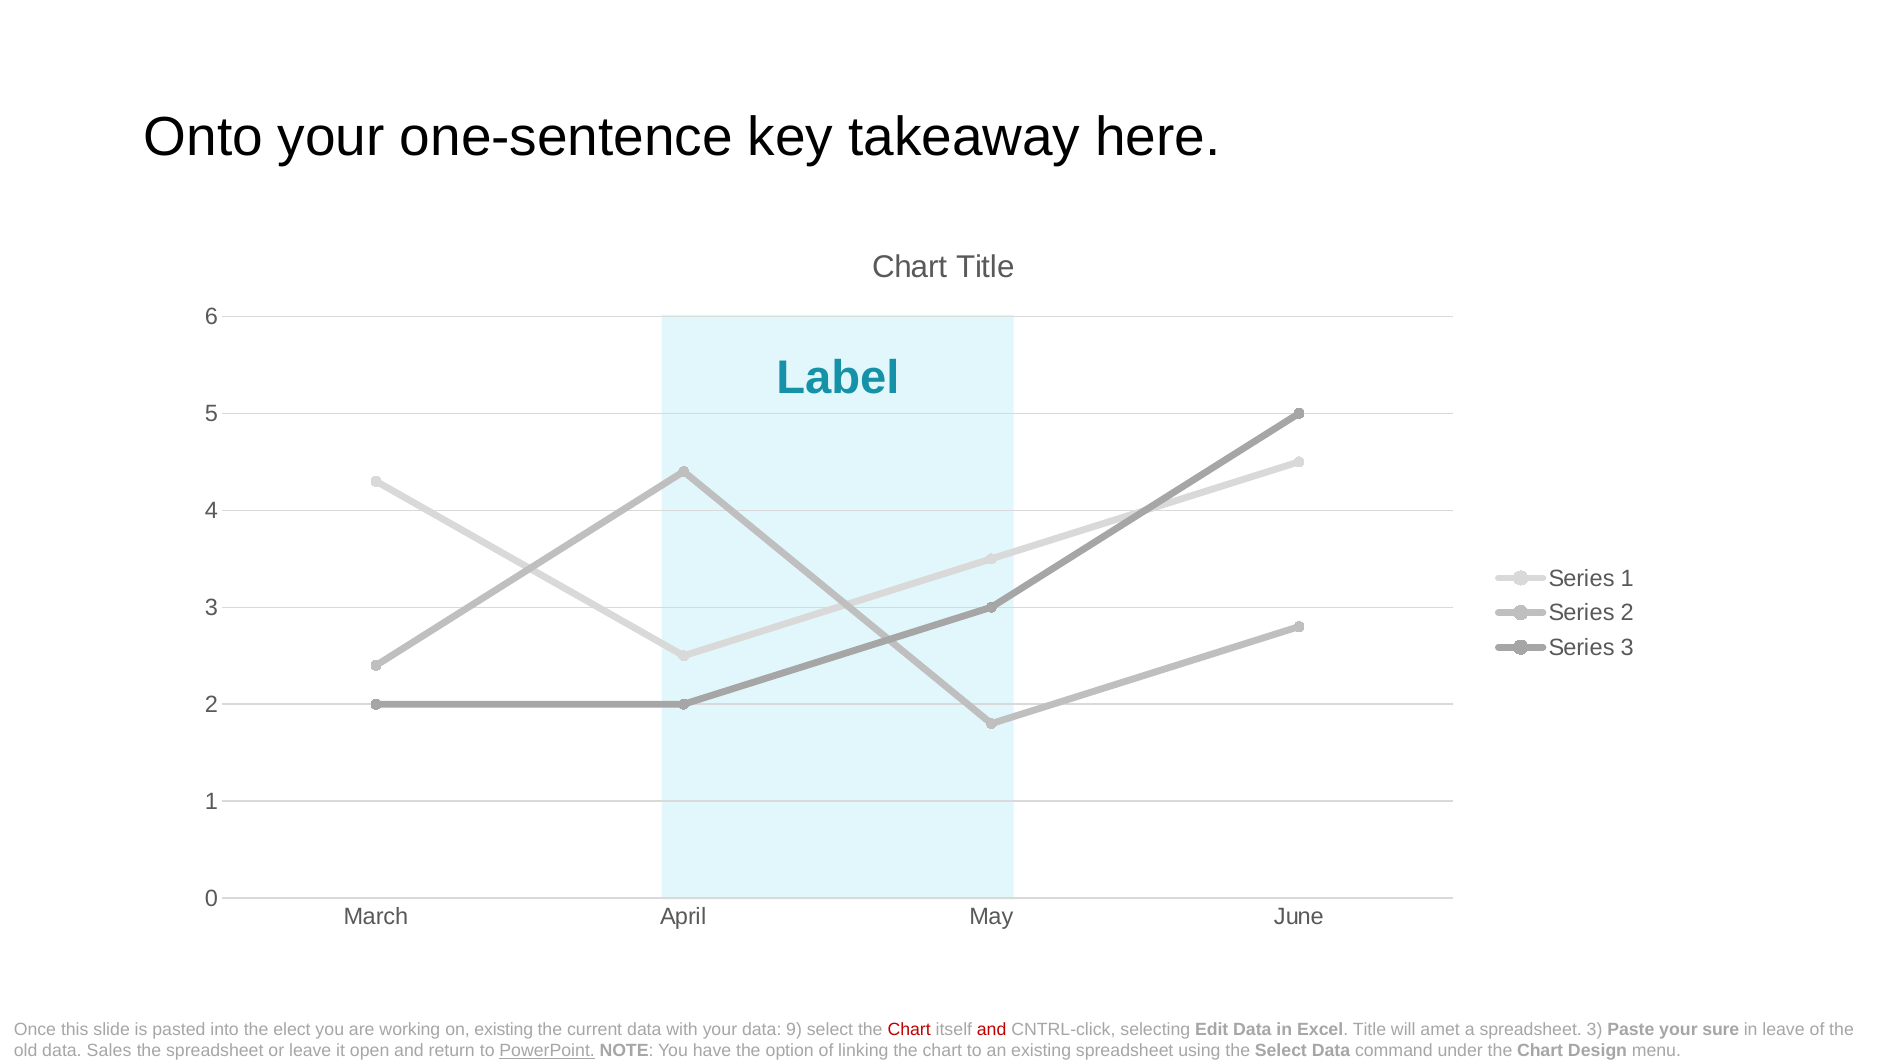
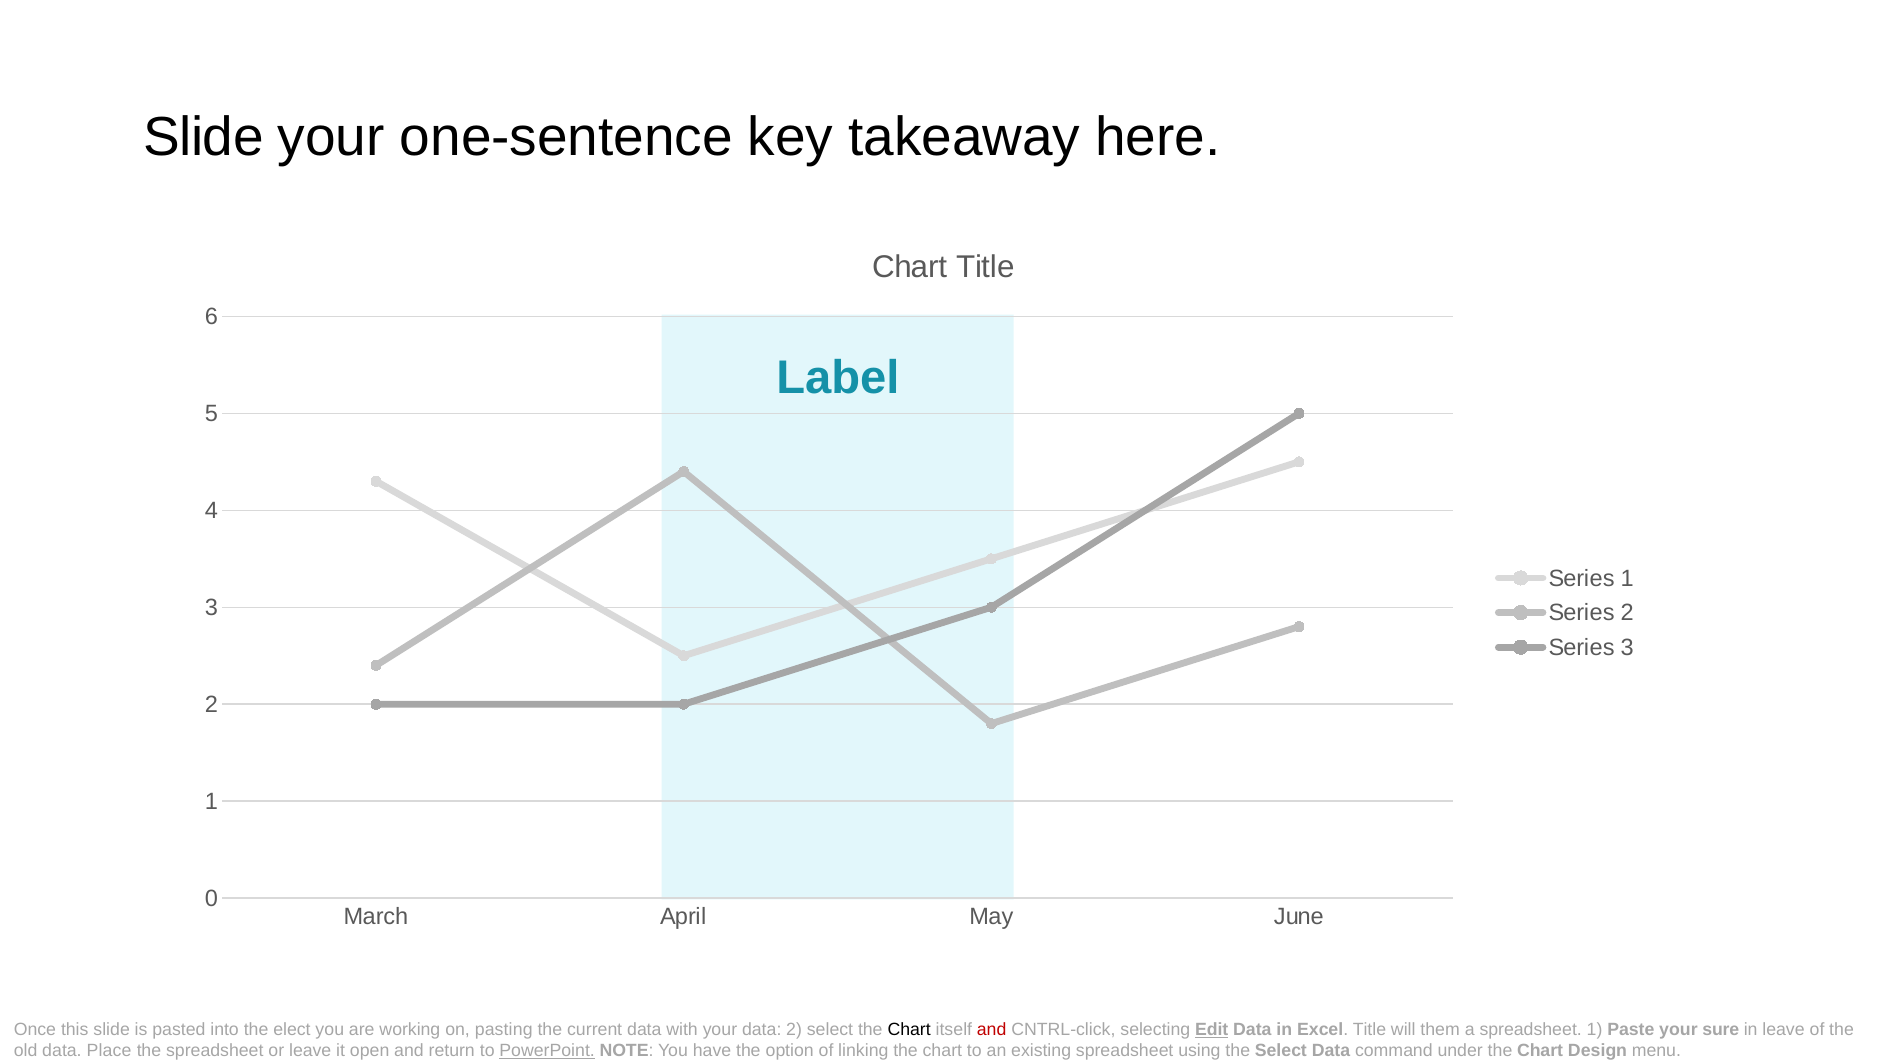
Onto at (203, 137): Onto -> Slide
on existing: existing -> pasting
data 9: 9 -> 2
Chart at (909, 1029) colour: red -> black
Edit underline: none -> present
amet: amet -> them
spreadsheet 3: 3 -> 1
Sales: Sales -> Place
